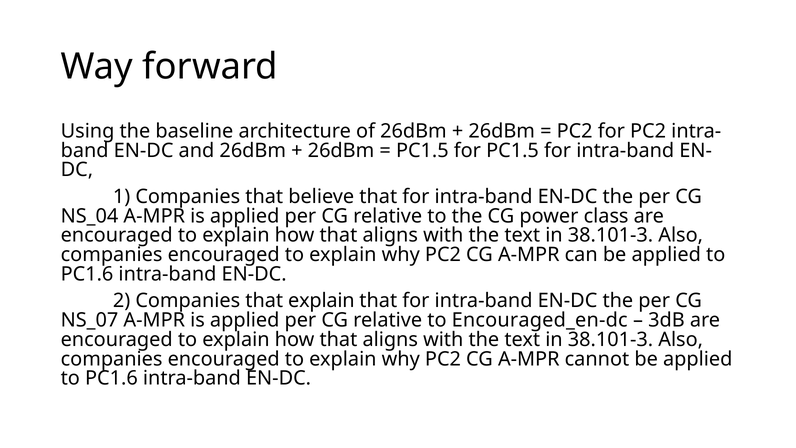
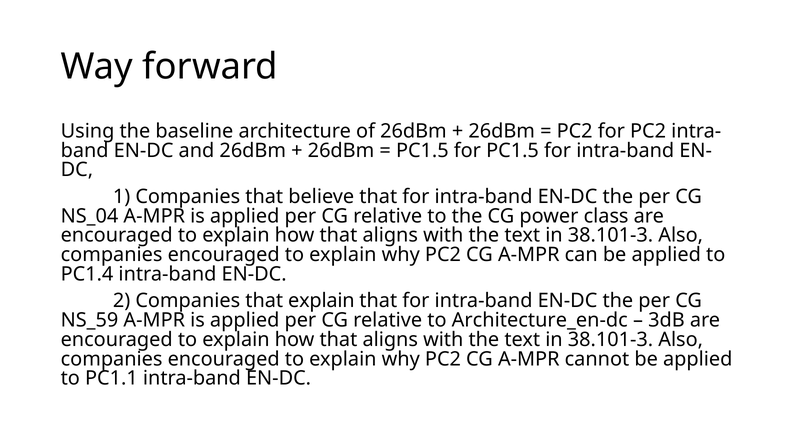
PC1.6 at (87, 274): PC1.6 -> PC1.4
NS_07: NS_07 -> NS_59
Encouraged_en-dc: Encouraged_en-dc -> Architecture_en-dc
PC1.6 at (111, 378): PC1.6 -> PC1.1
